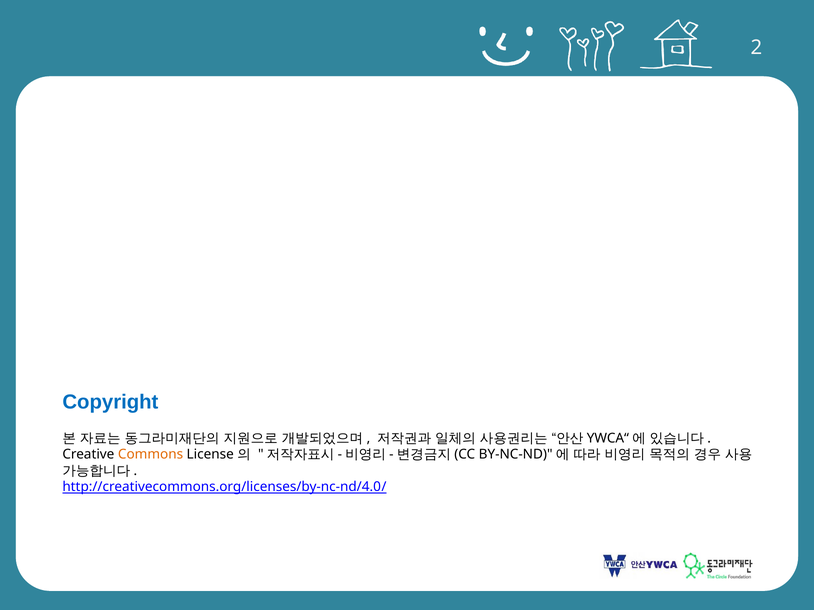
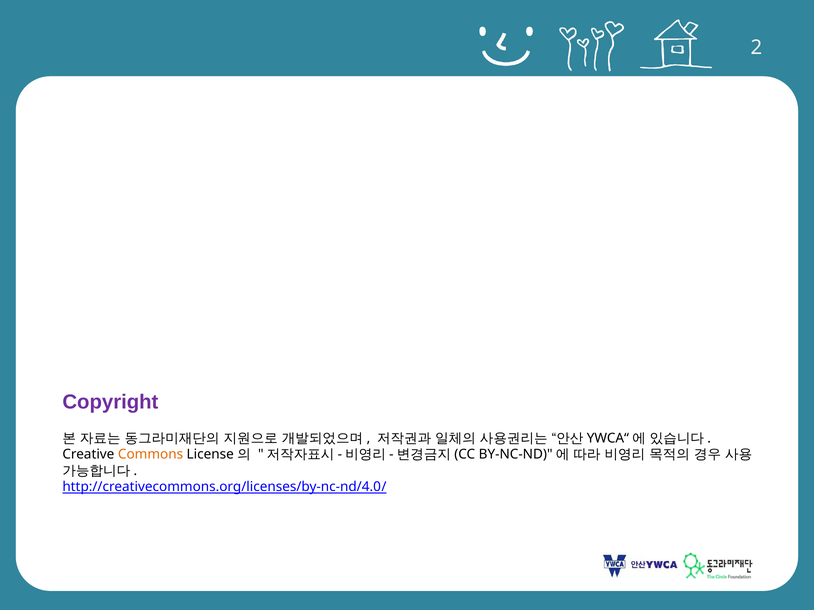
Copyright colour: blue -> purple
